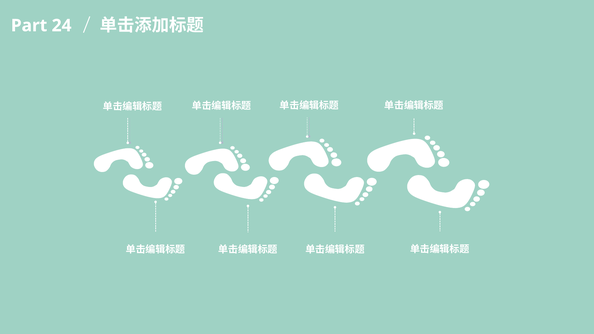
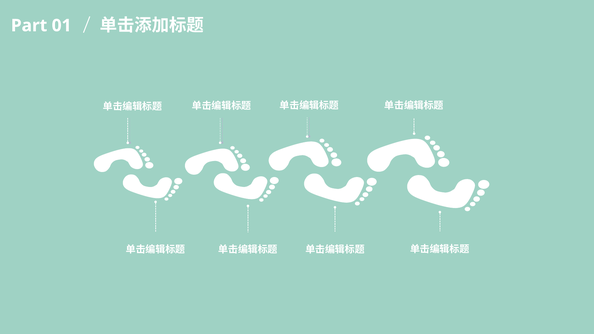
24: 24 -> 01
